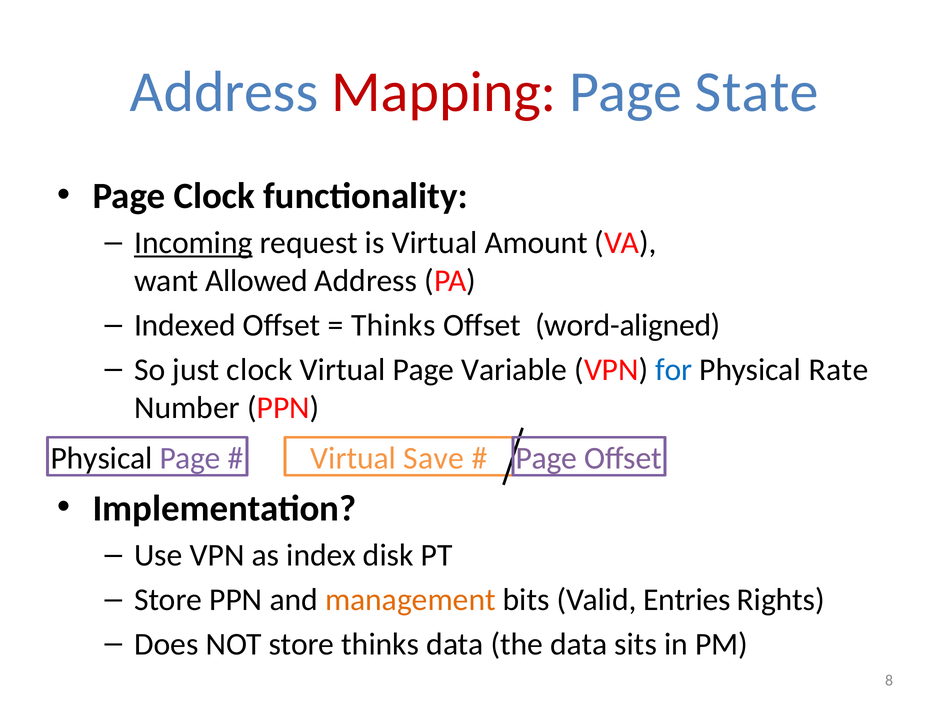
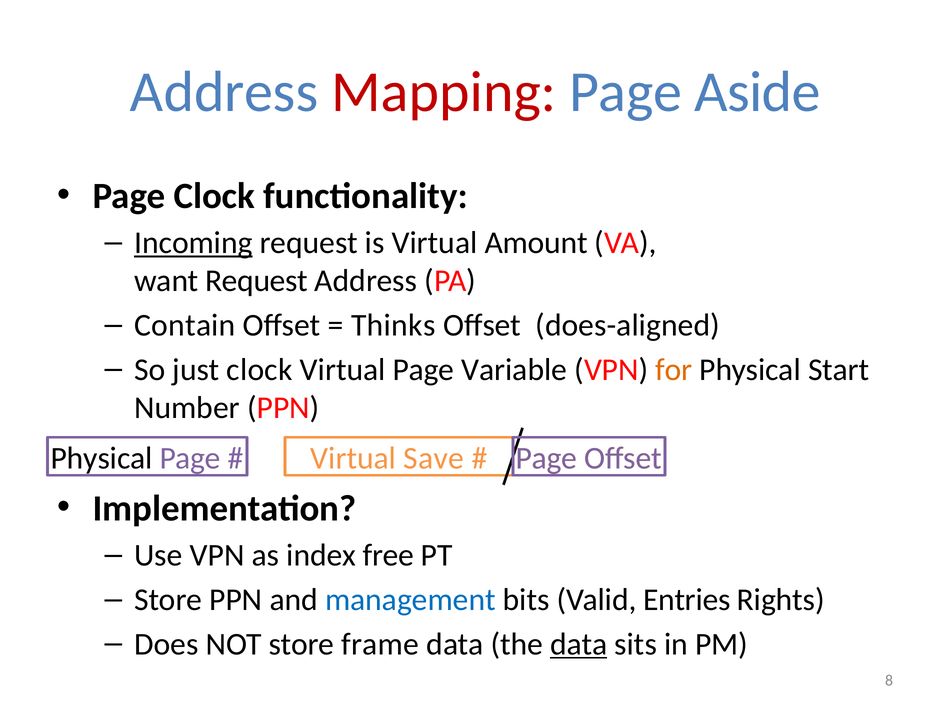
State: State -> Aside
want Allowed: Allowed -> Request
Indexed: Indexed -> Contain
word-aligned: word-aligned -> does-aligned
for colour: blue -> orange
Rate: Rate -> Start
disk: disk -> free
management colour: orange -> blue
store thinks: thinks -> frame
data at (579, 644) underline: none -> present
